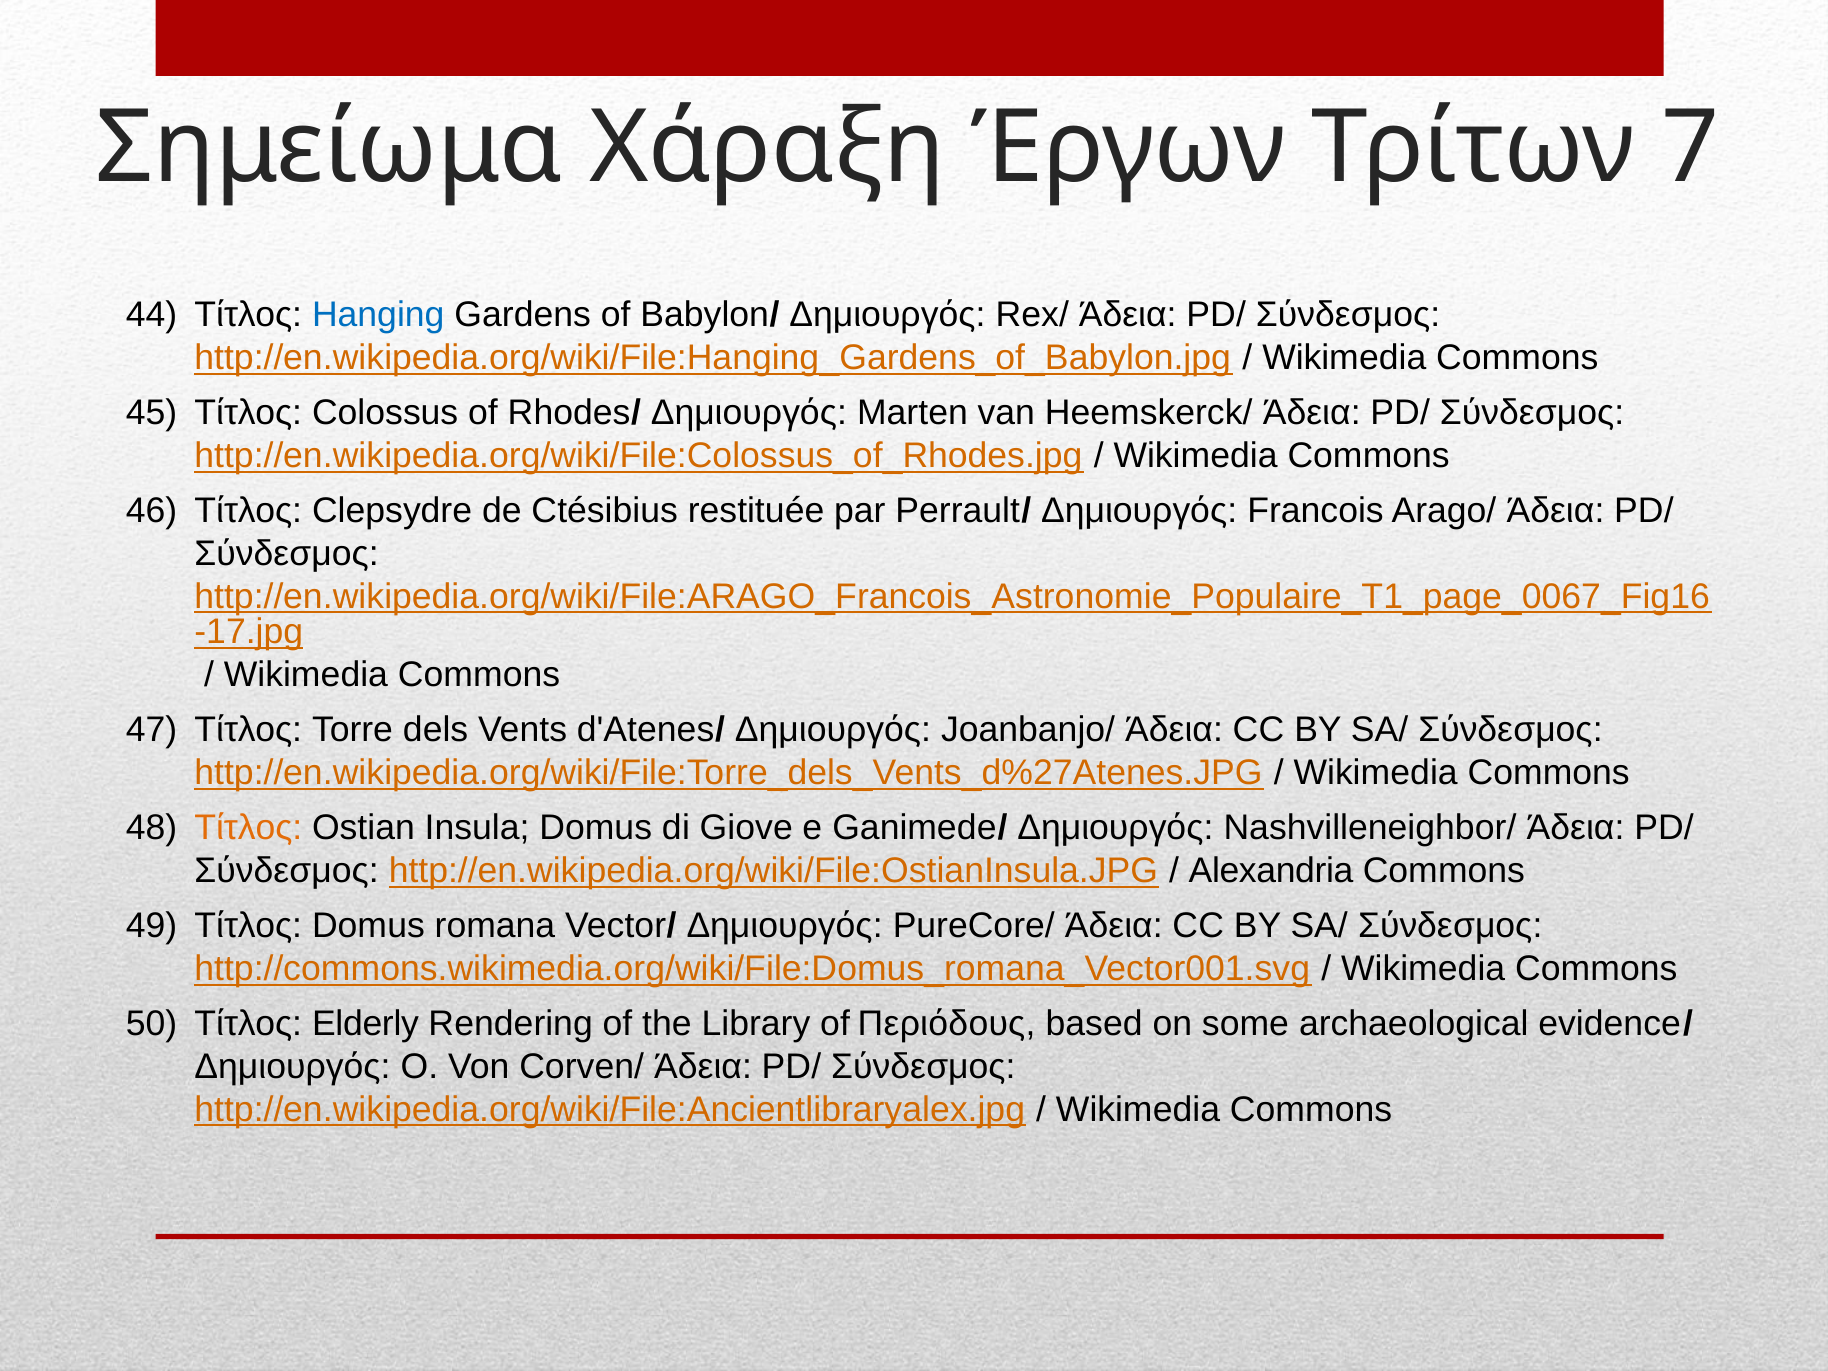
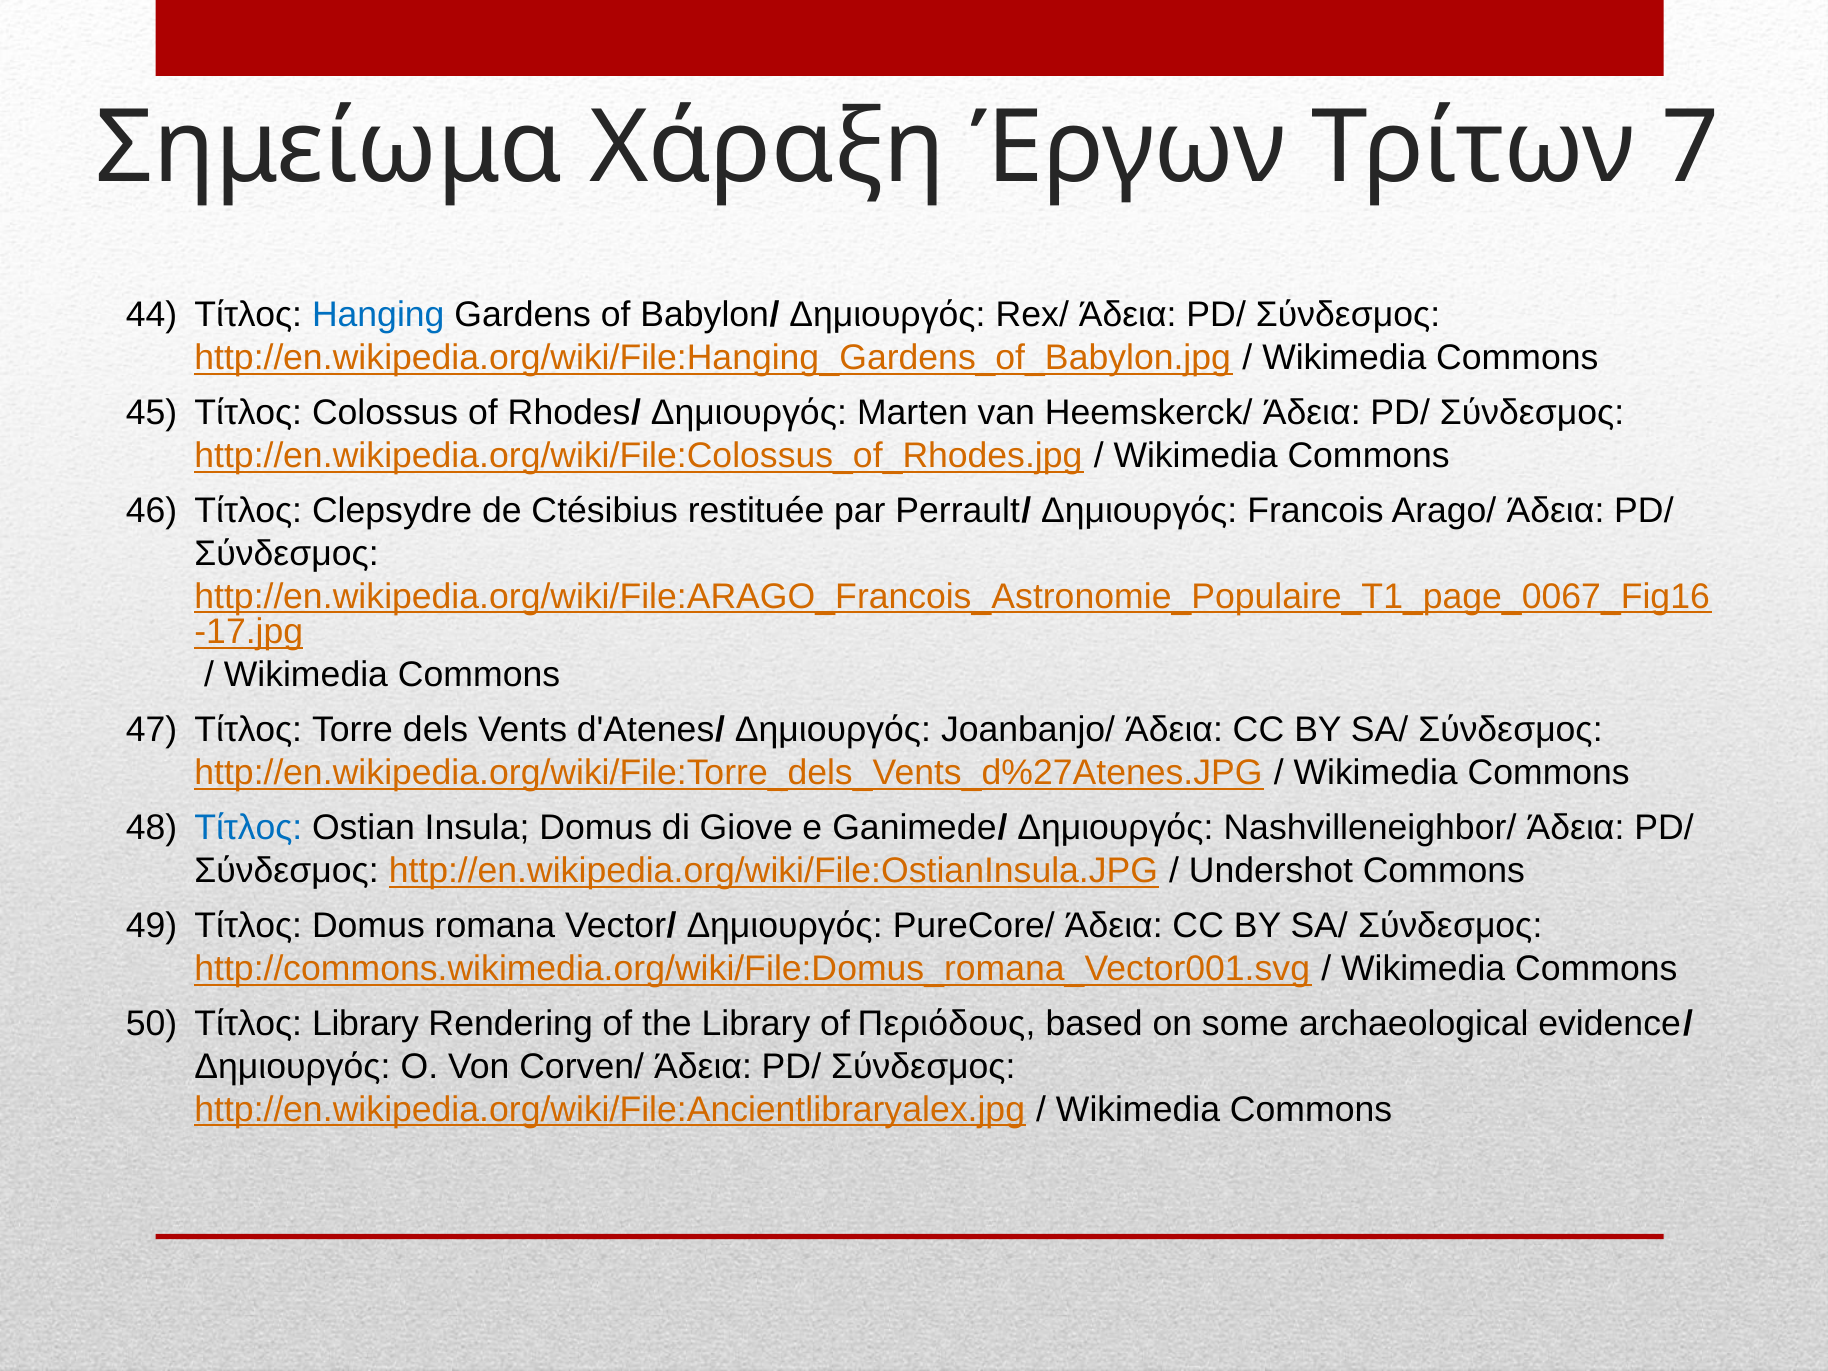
Τίτλος at (248, 828) colour: orange -> blue
Alexandria: Alexandria -> Undershot
Τίτλος Elderly: Elderly -> Library
